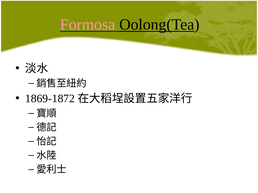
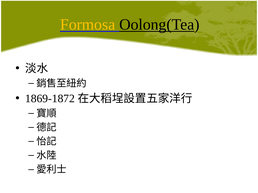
Formosa colour: pink -> yellow
